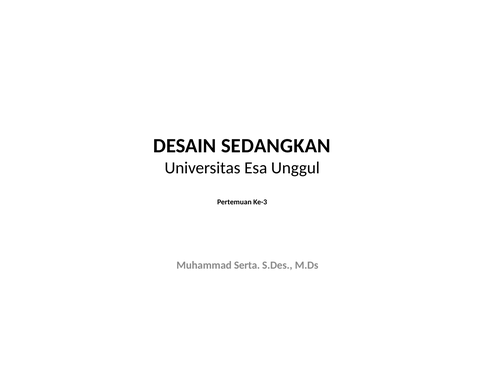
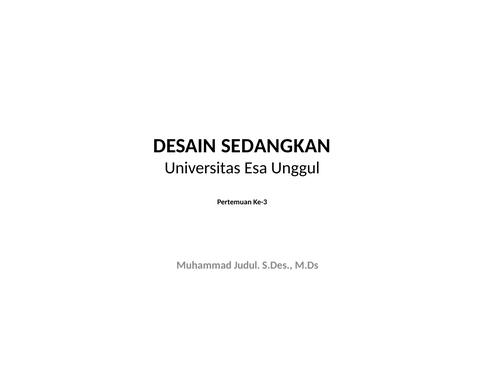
Serta: Serta -> Judul
